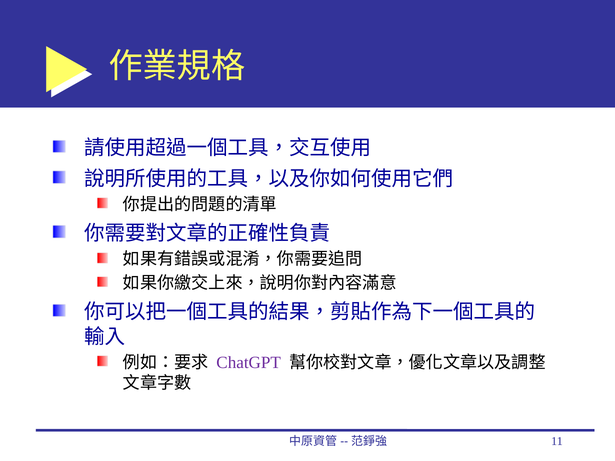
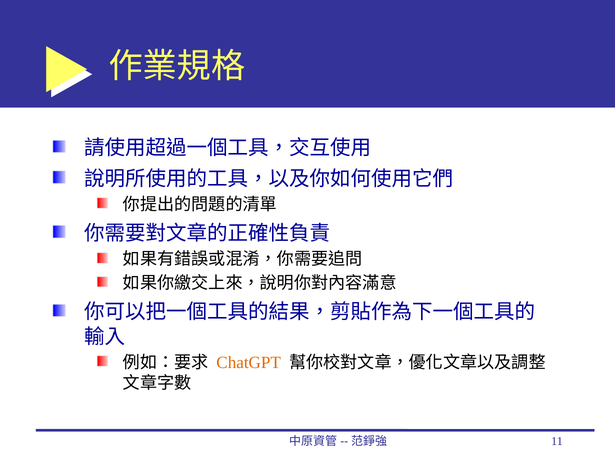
ChatGPT colour: purple -> orange
